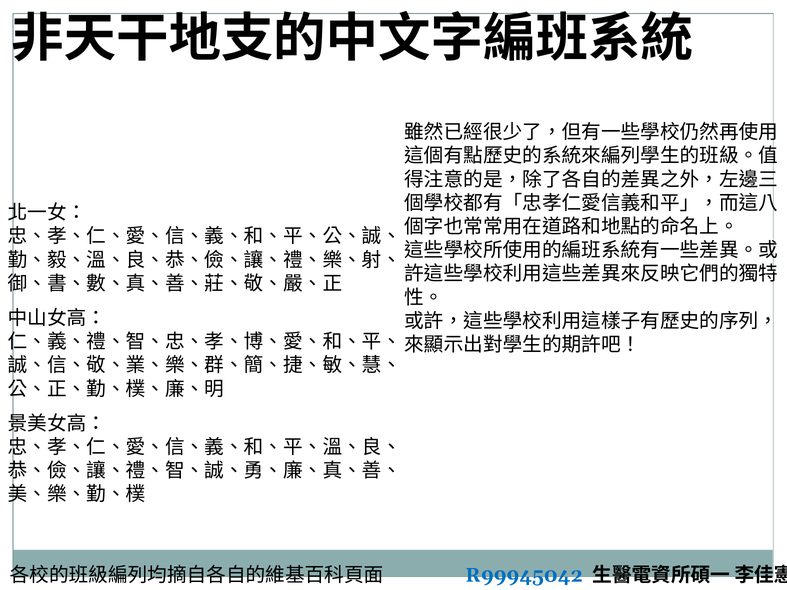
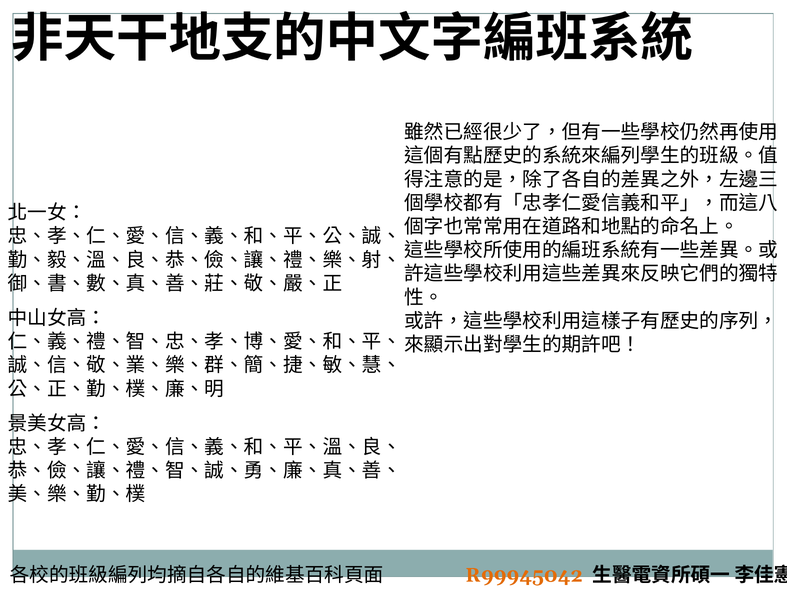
R99945042 colour: blue -> orange
